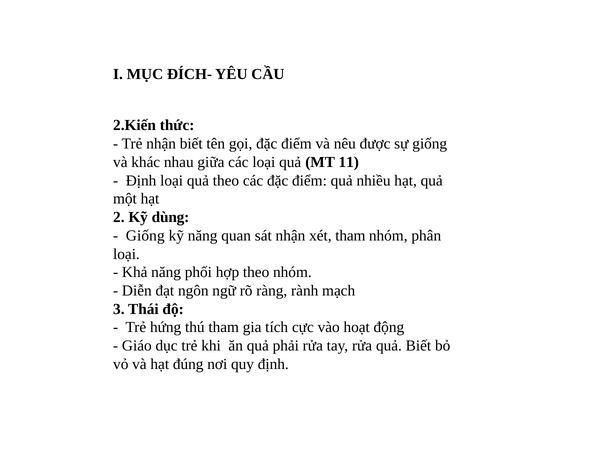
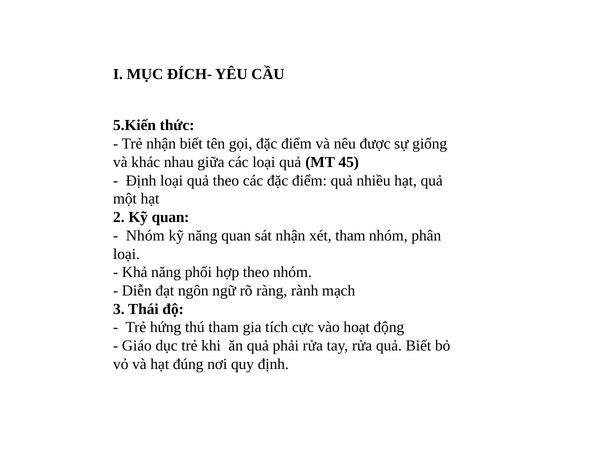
2.Kiến: 2.Kiến -> 5.Kiến
11: 11 -> 45
Kỹ dùng: dùng -> quan
Giống at (145, 236): Giống -> Nhóm
